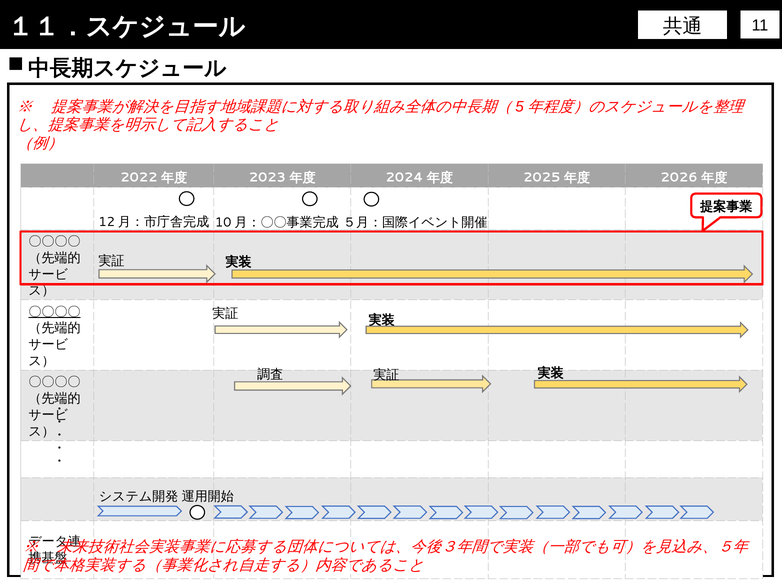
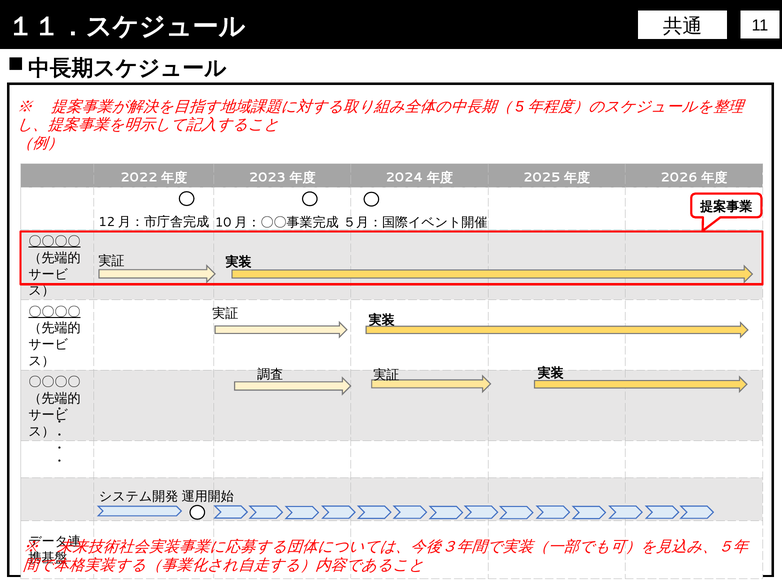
〇〇〇〇 at (54, 242) underline: none -> present
